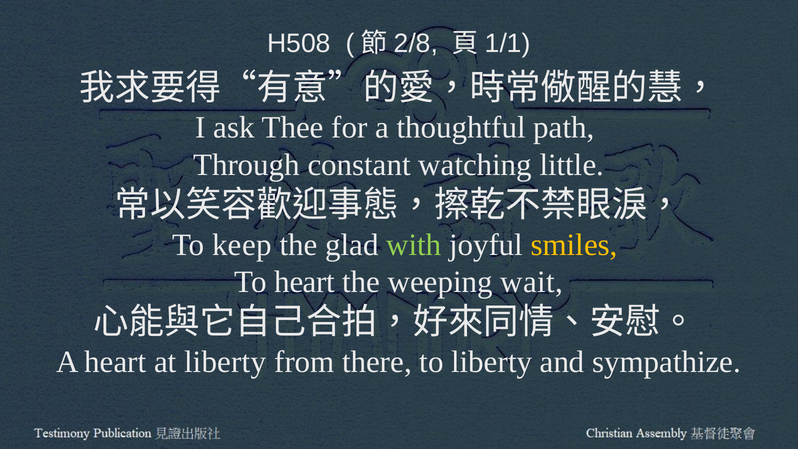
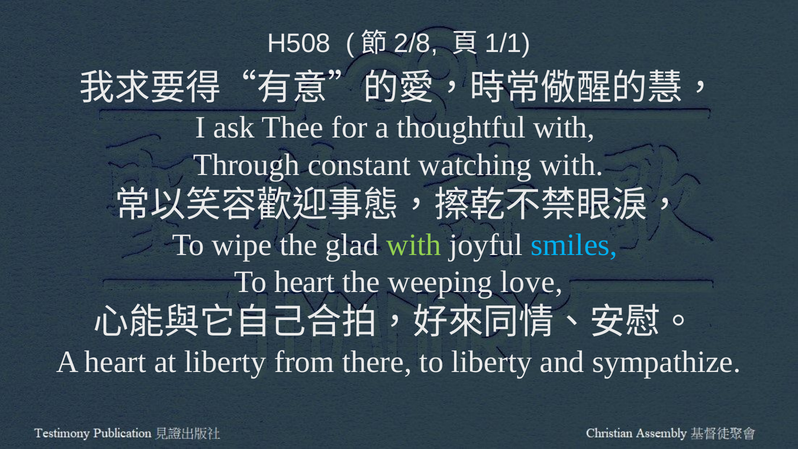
thoughtful path: path -> with
watching little: little -> with
keep: keep -> wipe
smiles colour: yellow -> light blue
wait: wait -> love
